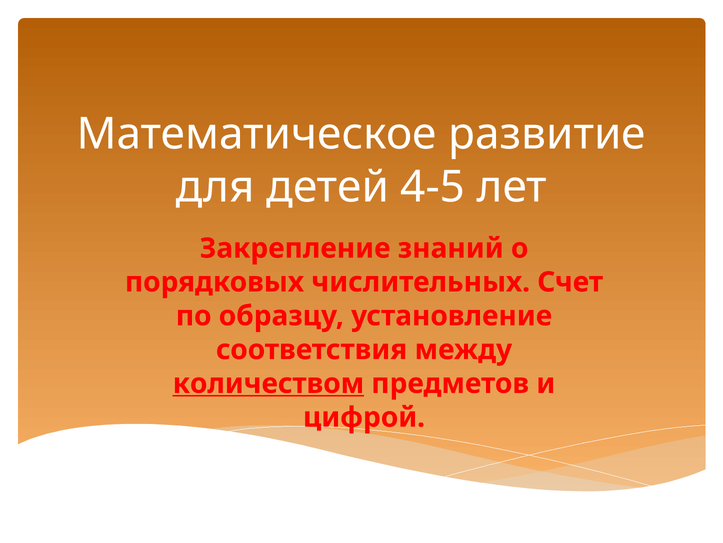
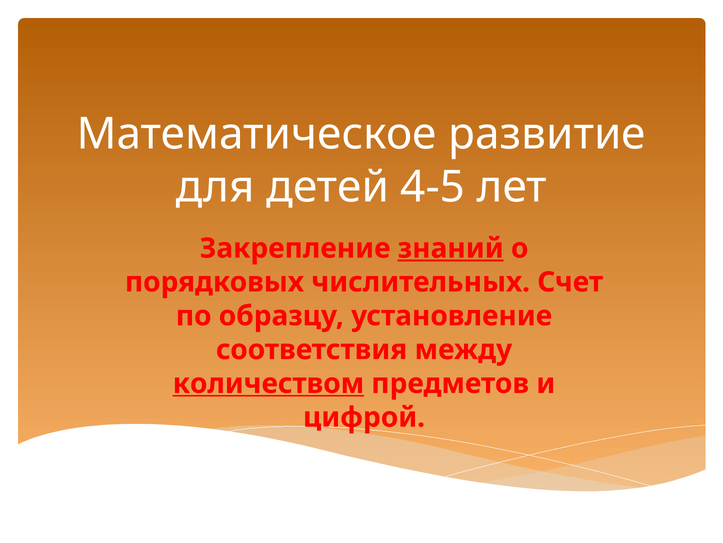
знаний underline: none -> present
